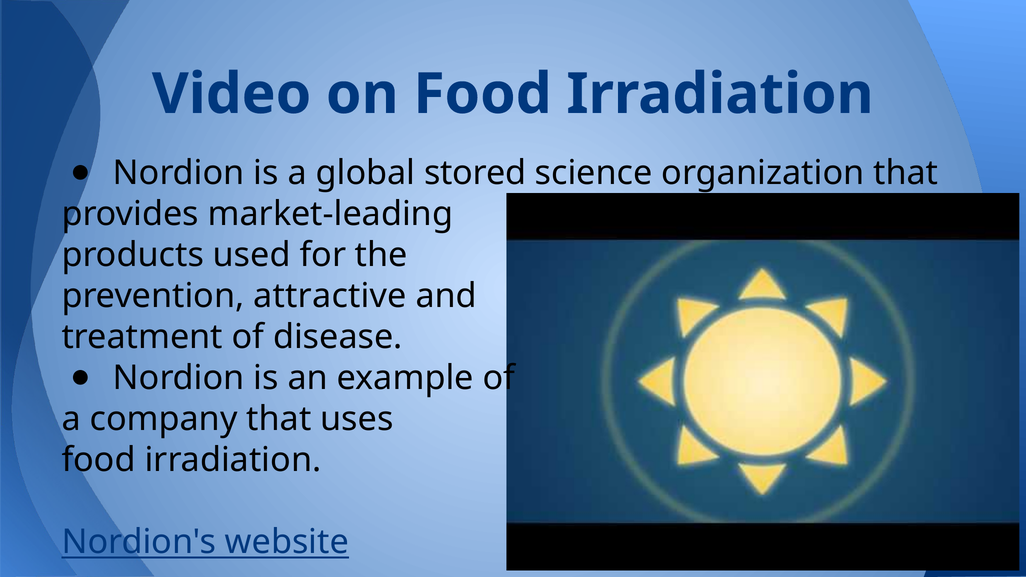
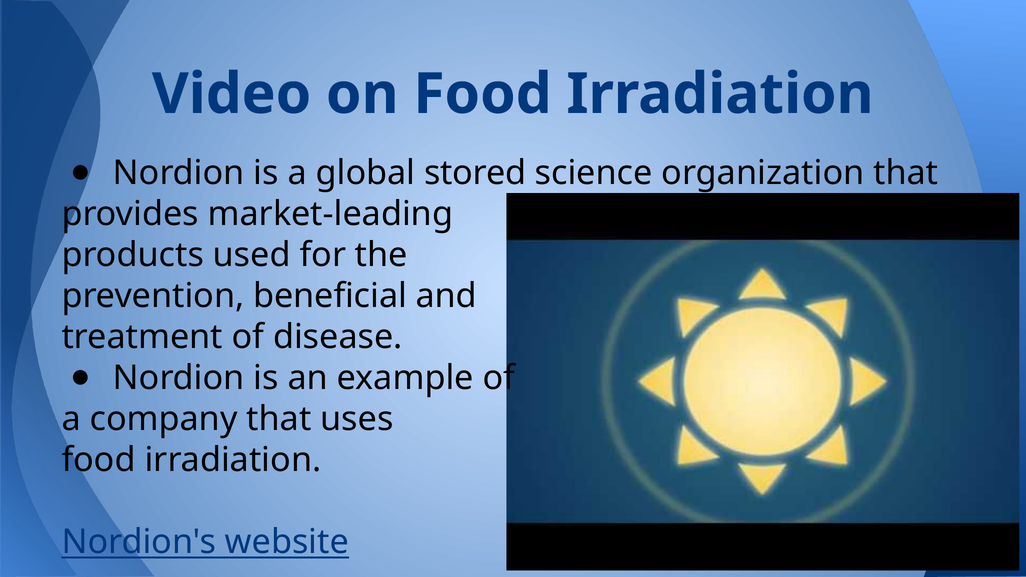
attractive: attractive -> beneficial
